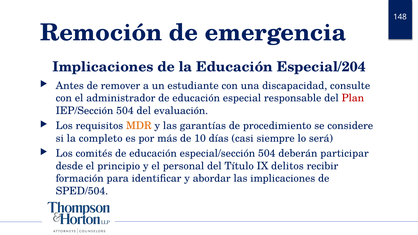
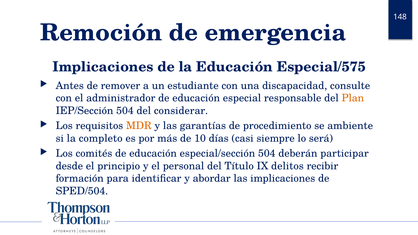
Especial/204: Especial/204 -> Especial/575
Plan colour: red -> orange
evaluación: evaluación -> considerar
considere: considere -> ambiente
